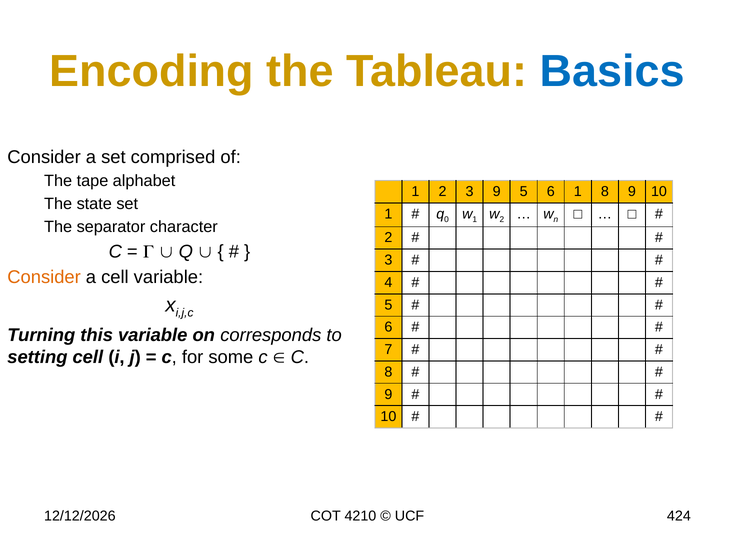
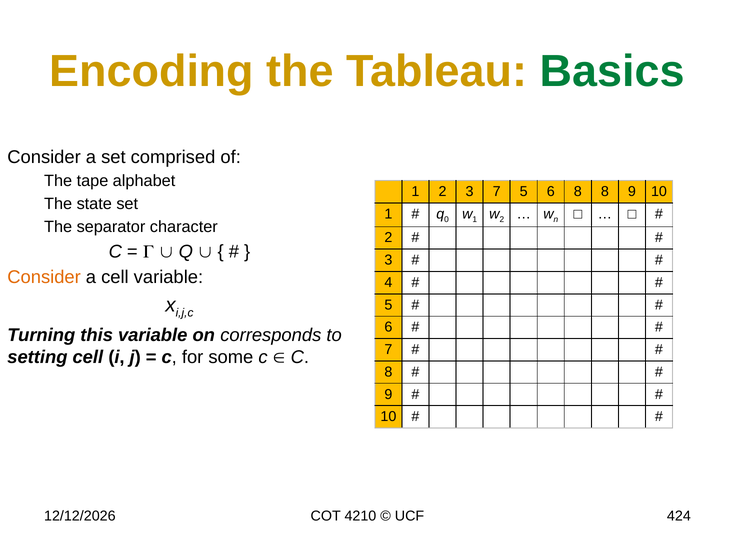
Basics colour: blue -> green
3 9: 9 -> 7
6 1: 1 -> 8
